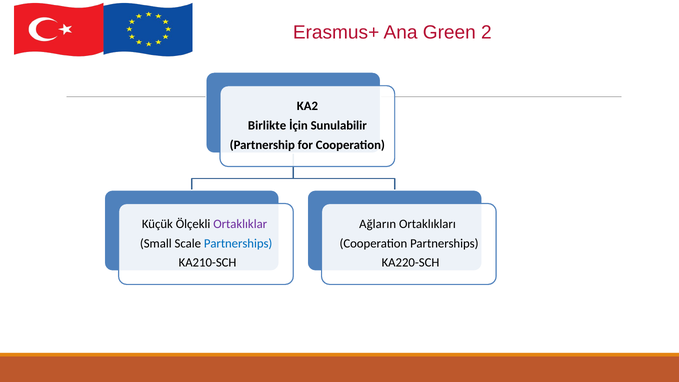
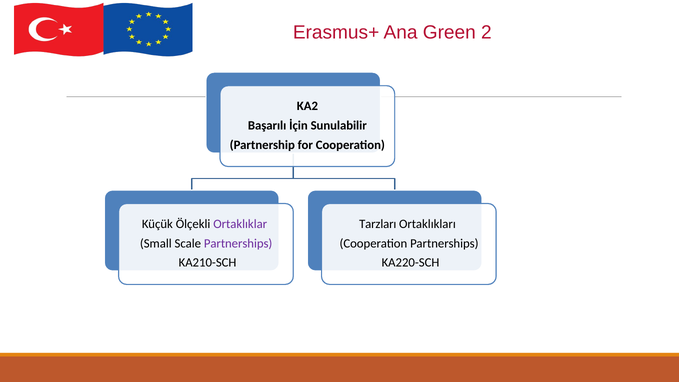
Birlikte: Birlikte -> Başarılı
Ağların: Ağların -> Tarzları
Partnerships at (238, 243) colour: blue -> purple
